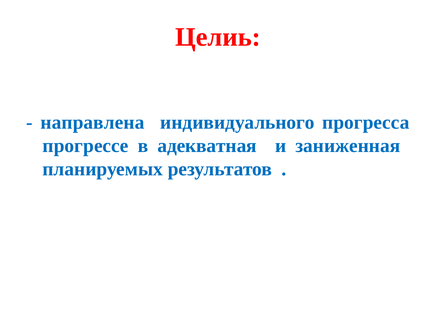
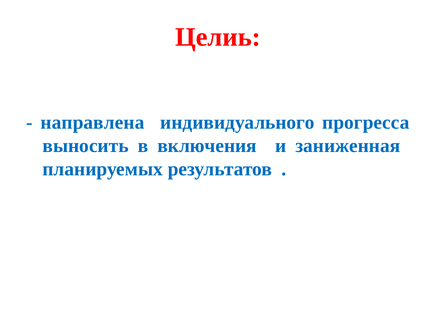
прогрессе: прогрессе -> выносить
адекватная: адекватная -> включения
